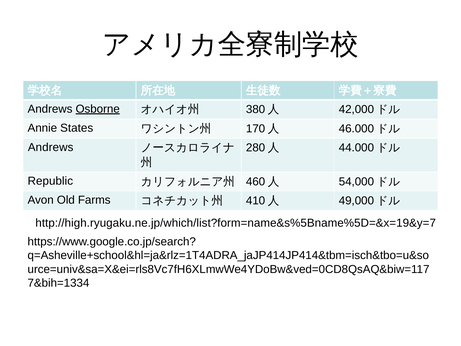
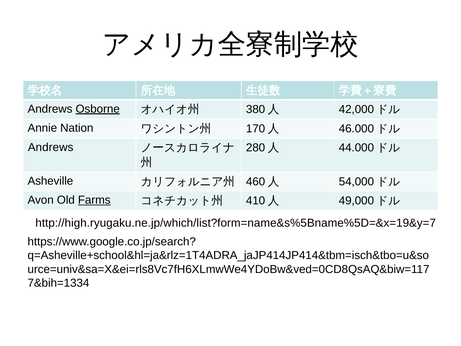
States: States -> Nation
Republic: Republic -> Asheville
Farms underline: none -> present
